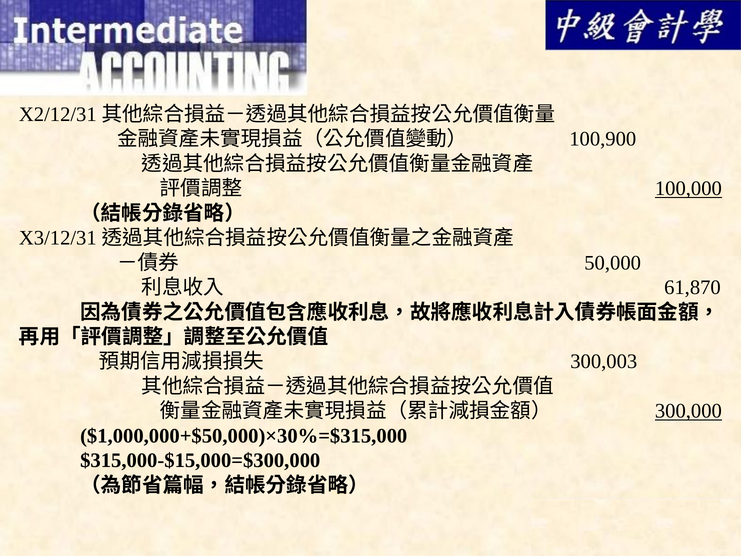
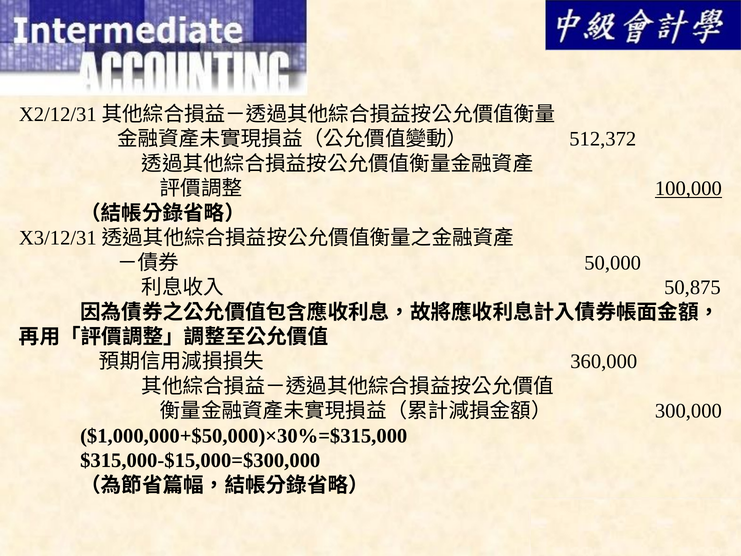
100,900: 100,900 -> 512,372
61,870: 61,870 -> 50,875
300,003: 300,003 -> 360,000
300,000 underline: present -> none
